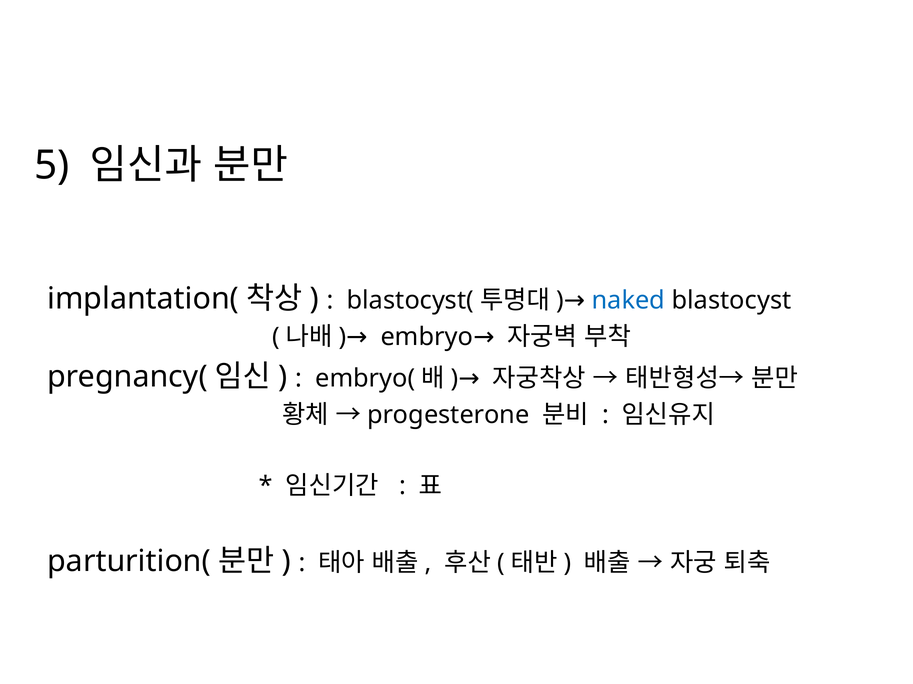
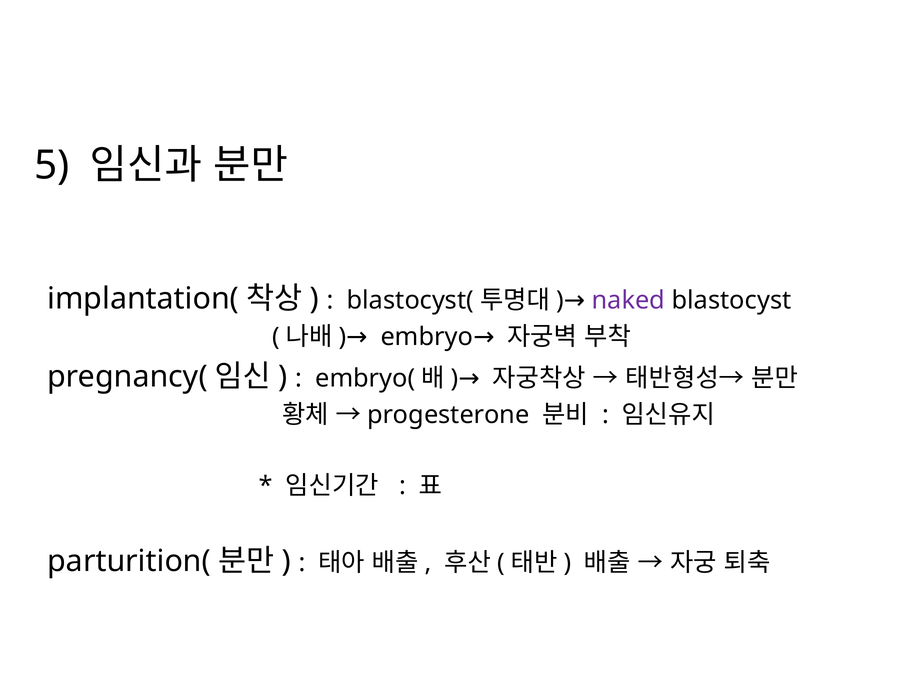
naked colour: blue -> purple
